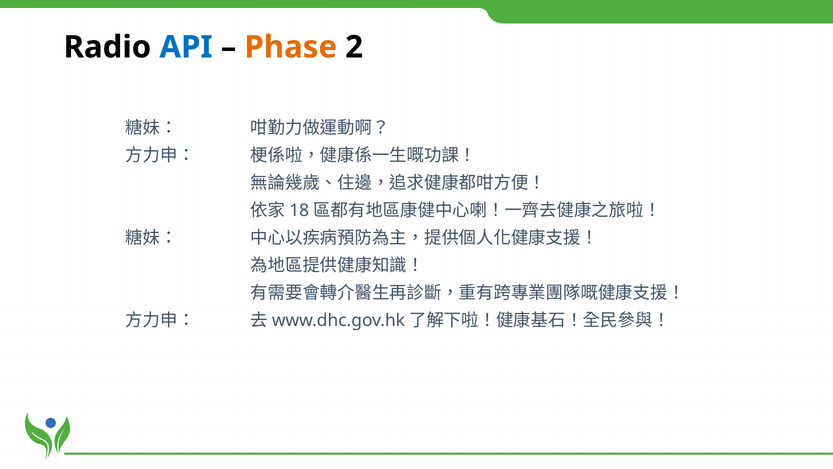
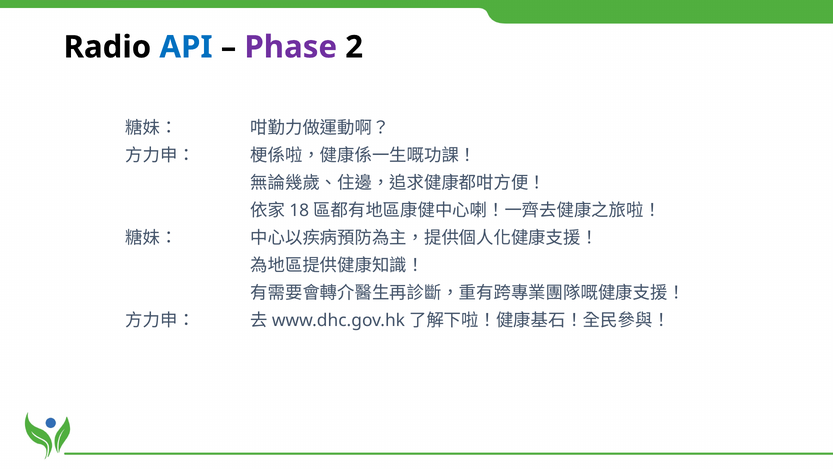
Phase colour: orange -> purple
